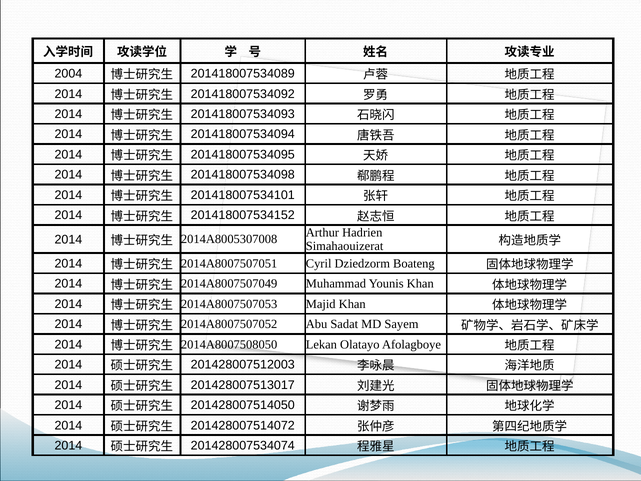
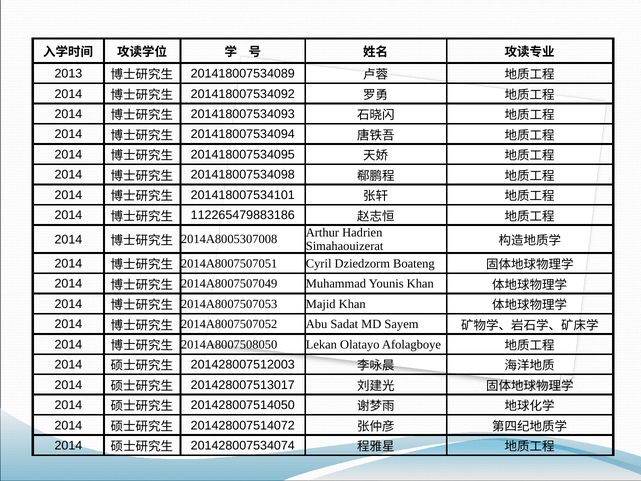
2004: 2004 -> 2013
201418007534152: 201418007534152 -> 112265479883186
